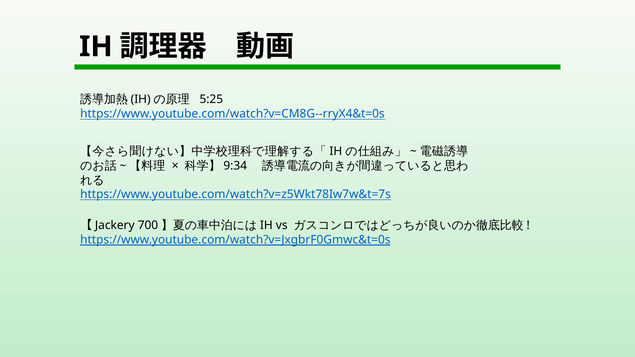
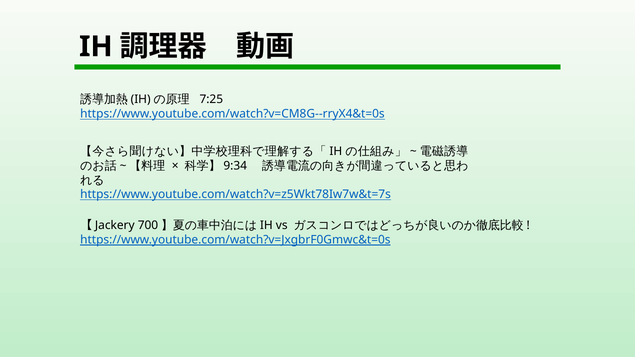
5:25: 5:25 -> 7:25
